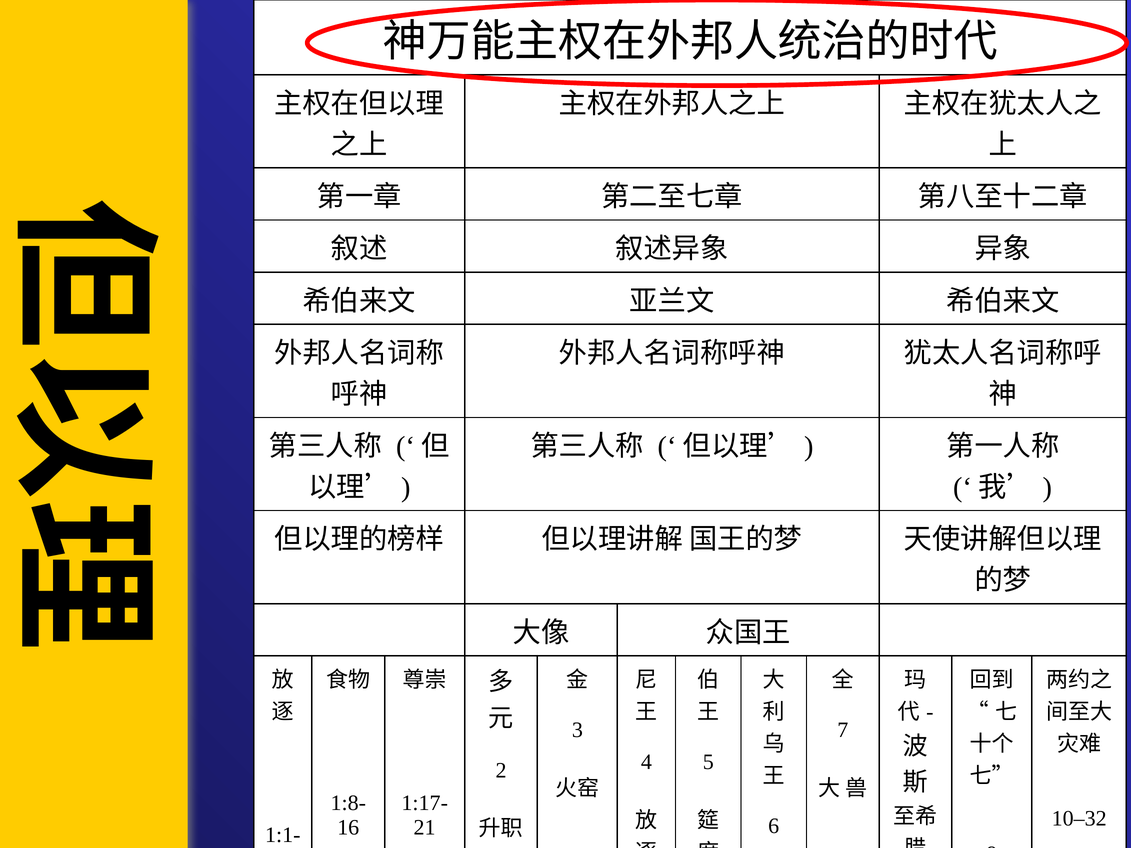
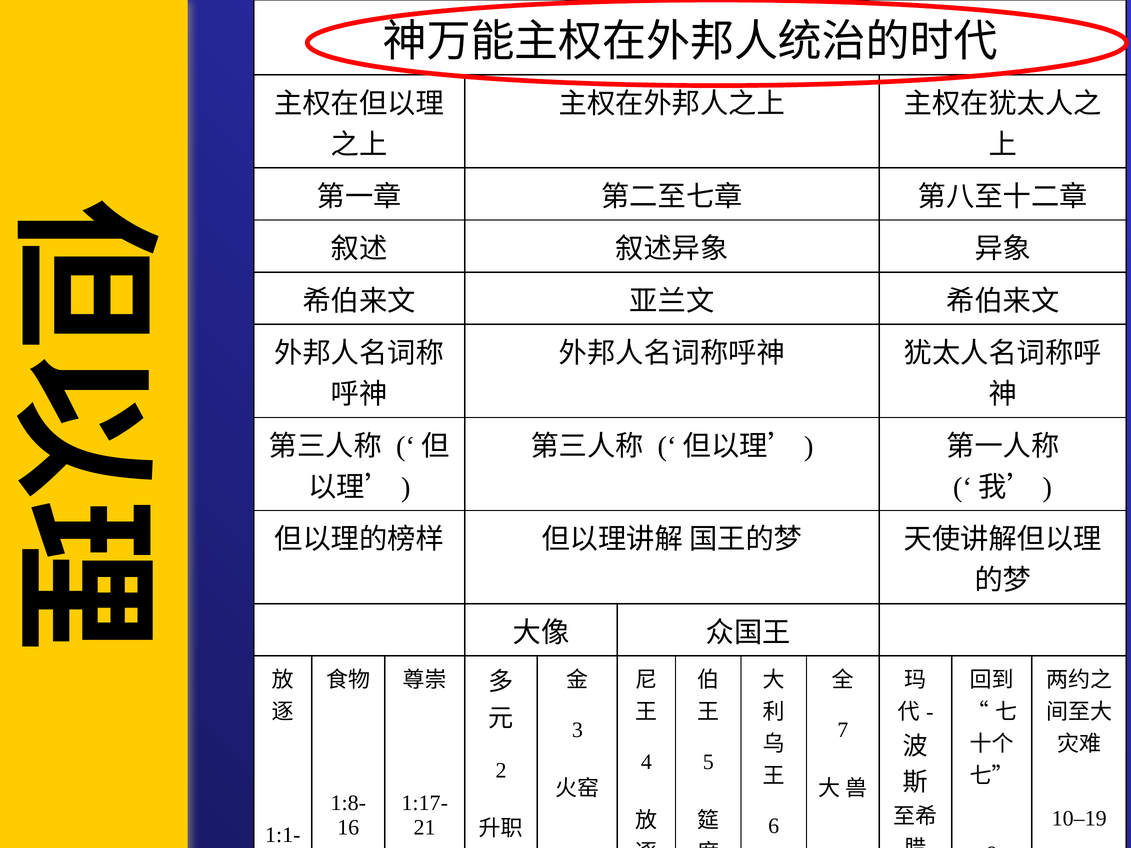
10–32: 10–32 -> 10–19
